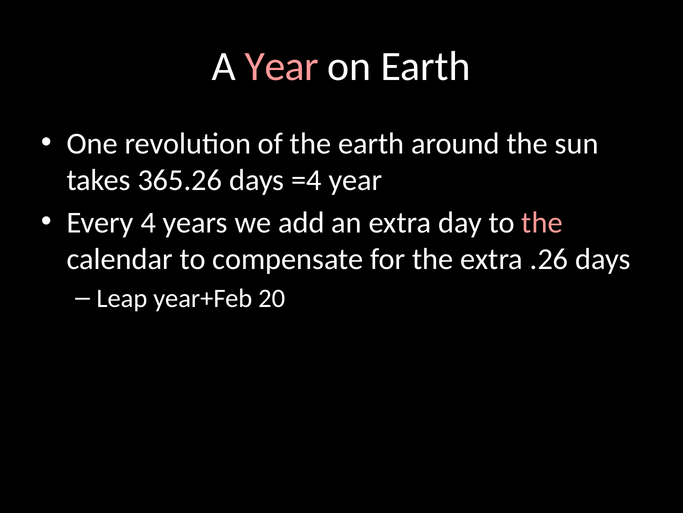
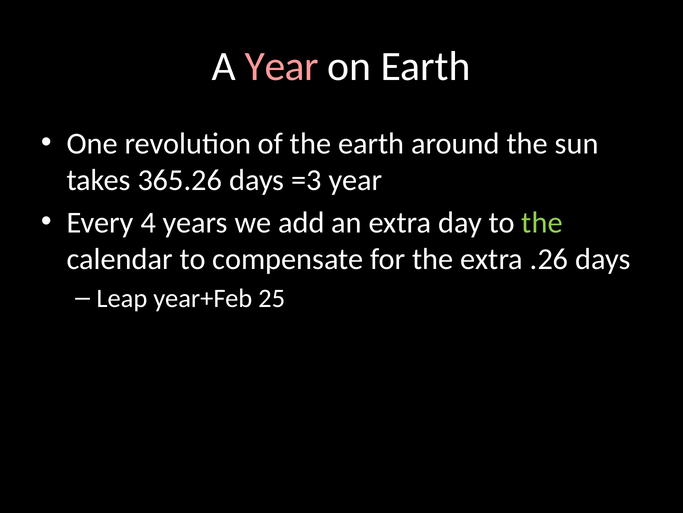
=4: =4 -> =3
the at (542, 222) colour: pink -> light green
20: 20 -> 25
